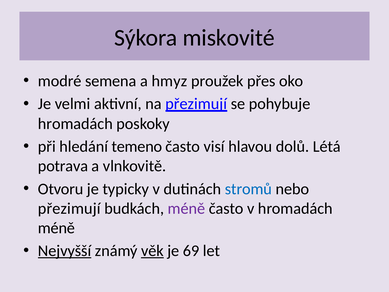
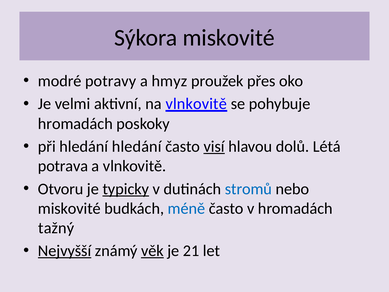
semena: semena -> potravy
na přezimují: přezimují -> vlnkovitě
hledání temeno: temeno -> hledání
visí underline: none -> present
typicky underline: none -> present
přezimují at (69, 208): přezimují -> miskovité
méně at (186, 208) colour: purple -> blue
méně at (56, 228): méně -> tažný
69: 69 -> 21
